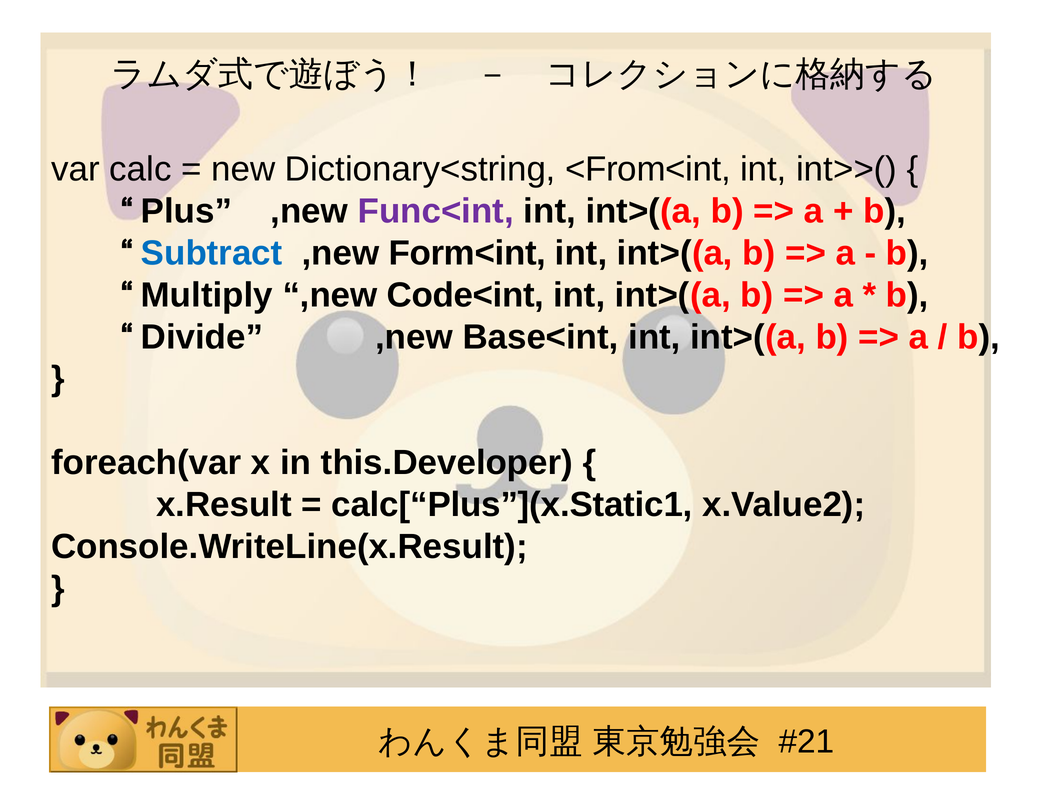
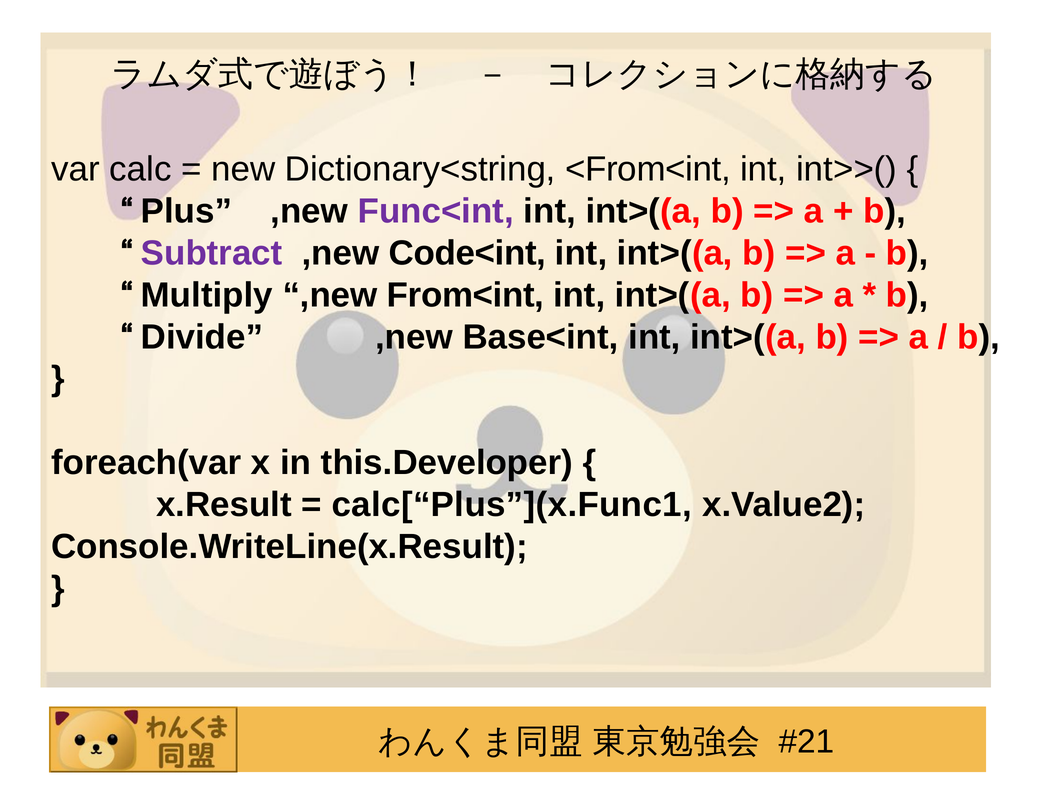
Subtract colour: blue -> purple
Form<int: Form<int -> Code<int
Code<int: Code<int -> From<int
calc[“Plus”](x.Static1: calc[“Plus”](x.Static1 -> calc[“Plus”](x.Func1
